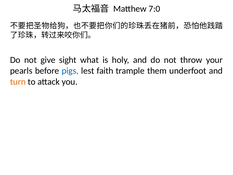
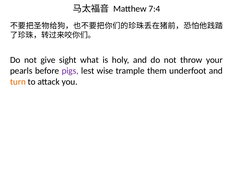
7:0: 7:0 -> 7:4
pigs colour: blue -> purple
faith: faith -> wise
